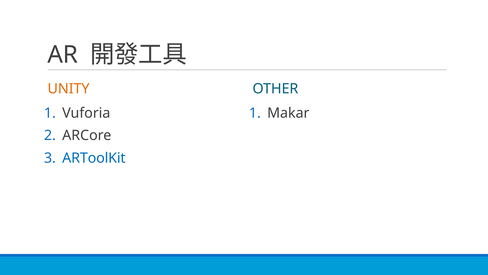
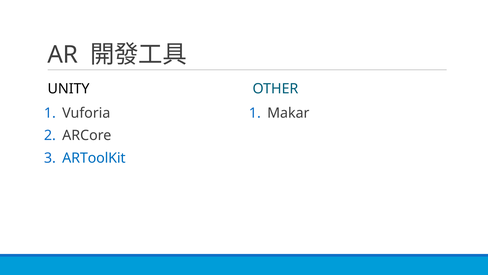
UNITY colour: orange -> black
